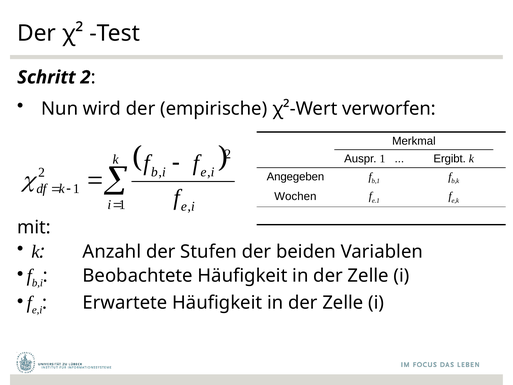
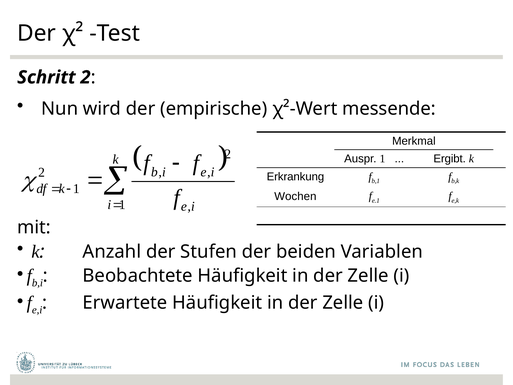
verworfen: verworfen -> messende
Angegeben: Angegeben -> Erkrankung
